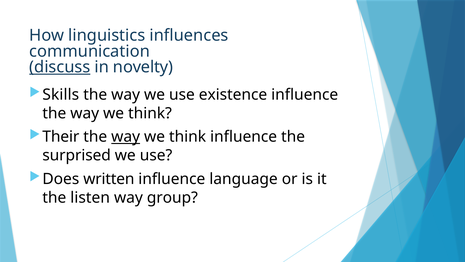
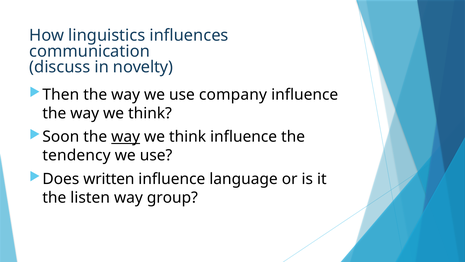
discuss underline: present -> none
Skills: Skills -> Then
existence: existence -> company
Their: Their -> Soon
surprised: surprised -> tendency
